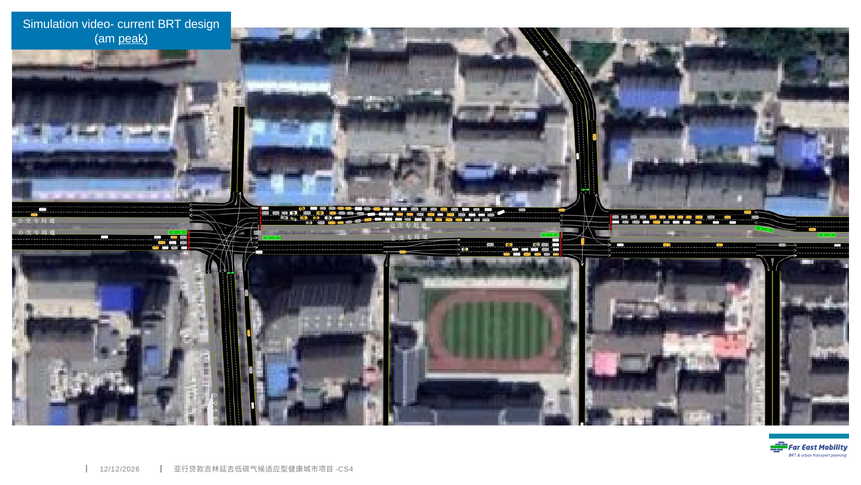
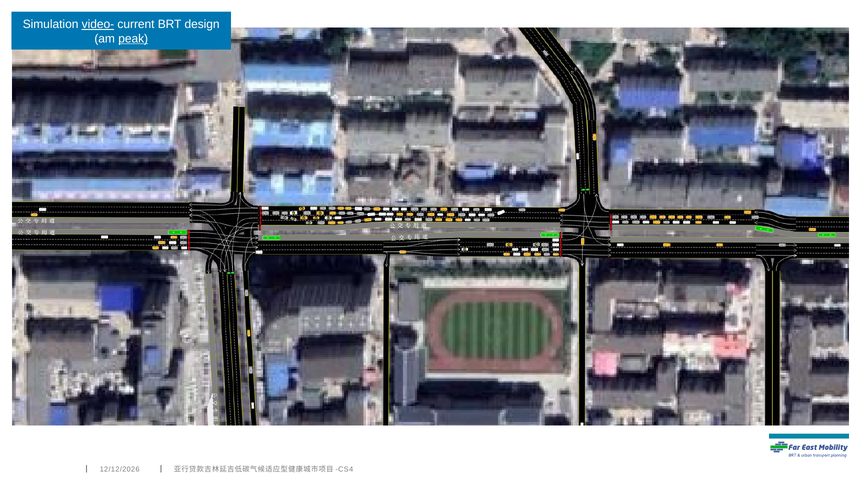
video- underline: none -> present
